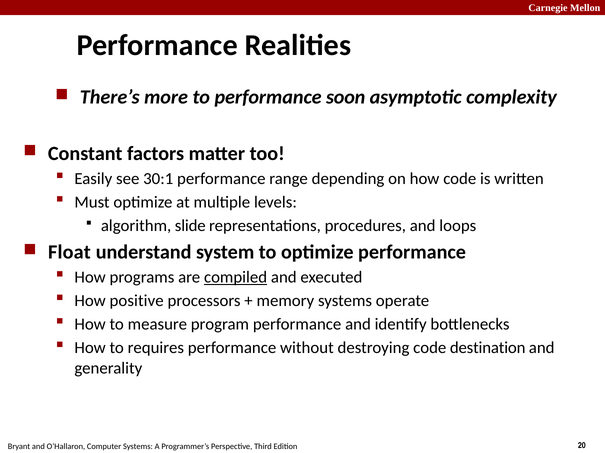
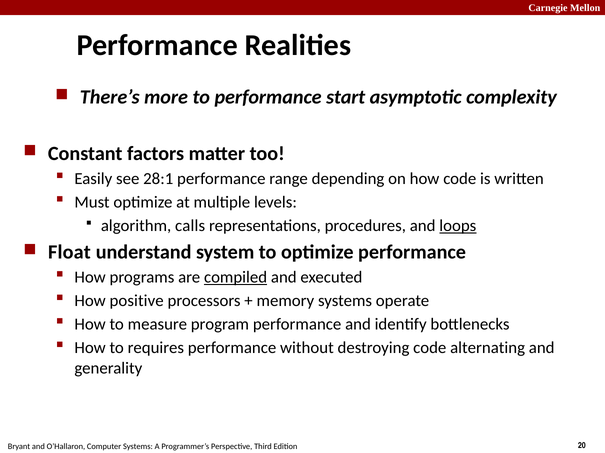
soon: soon -> start
30:1: 30:1 -> 28:1
slide: slide -> calls
loops underline: none -> present
destination: destination -> alternating
